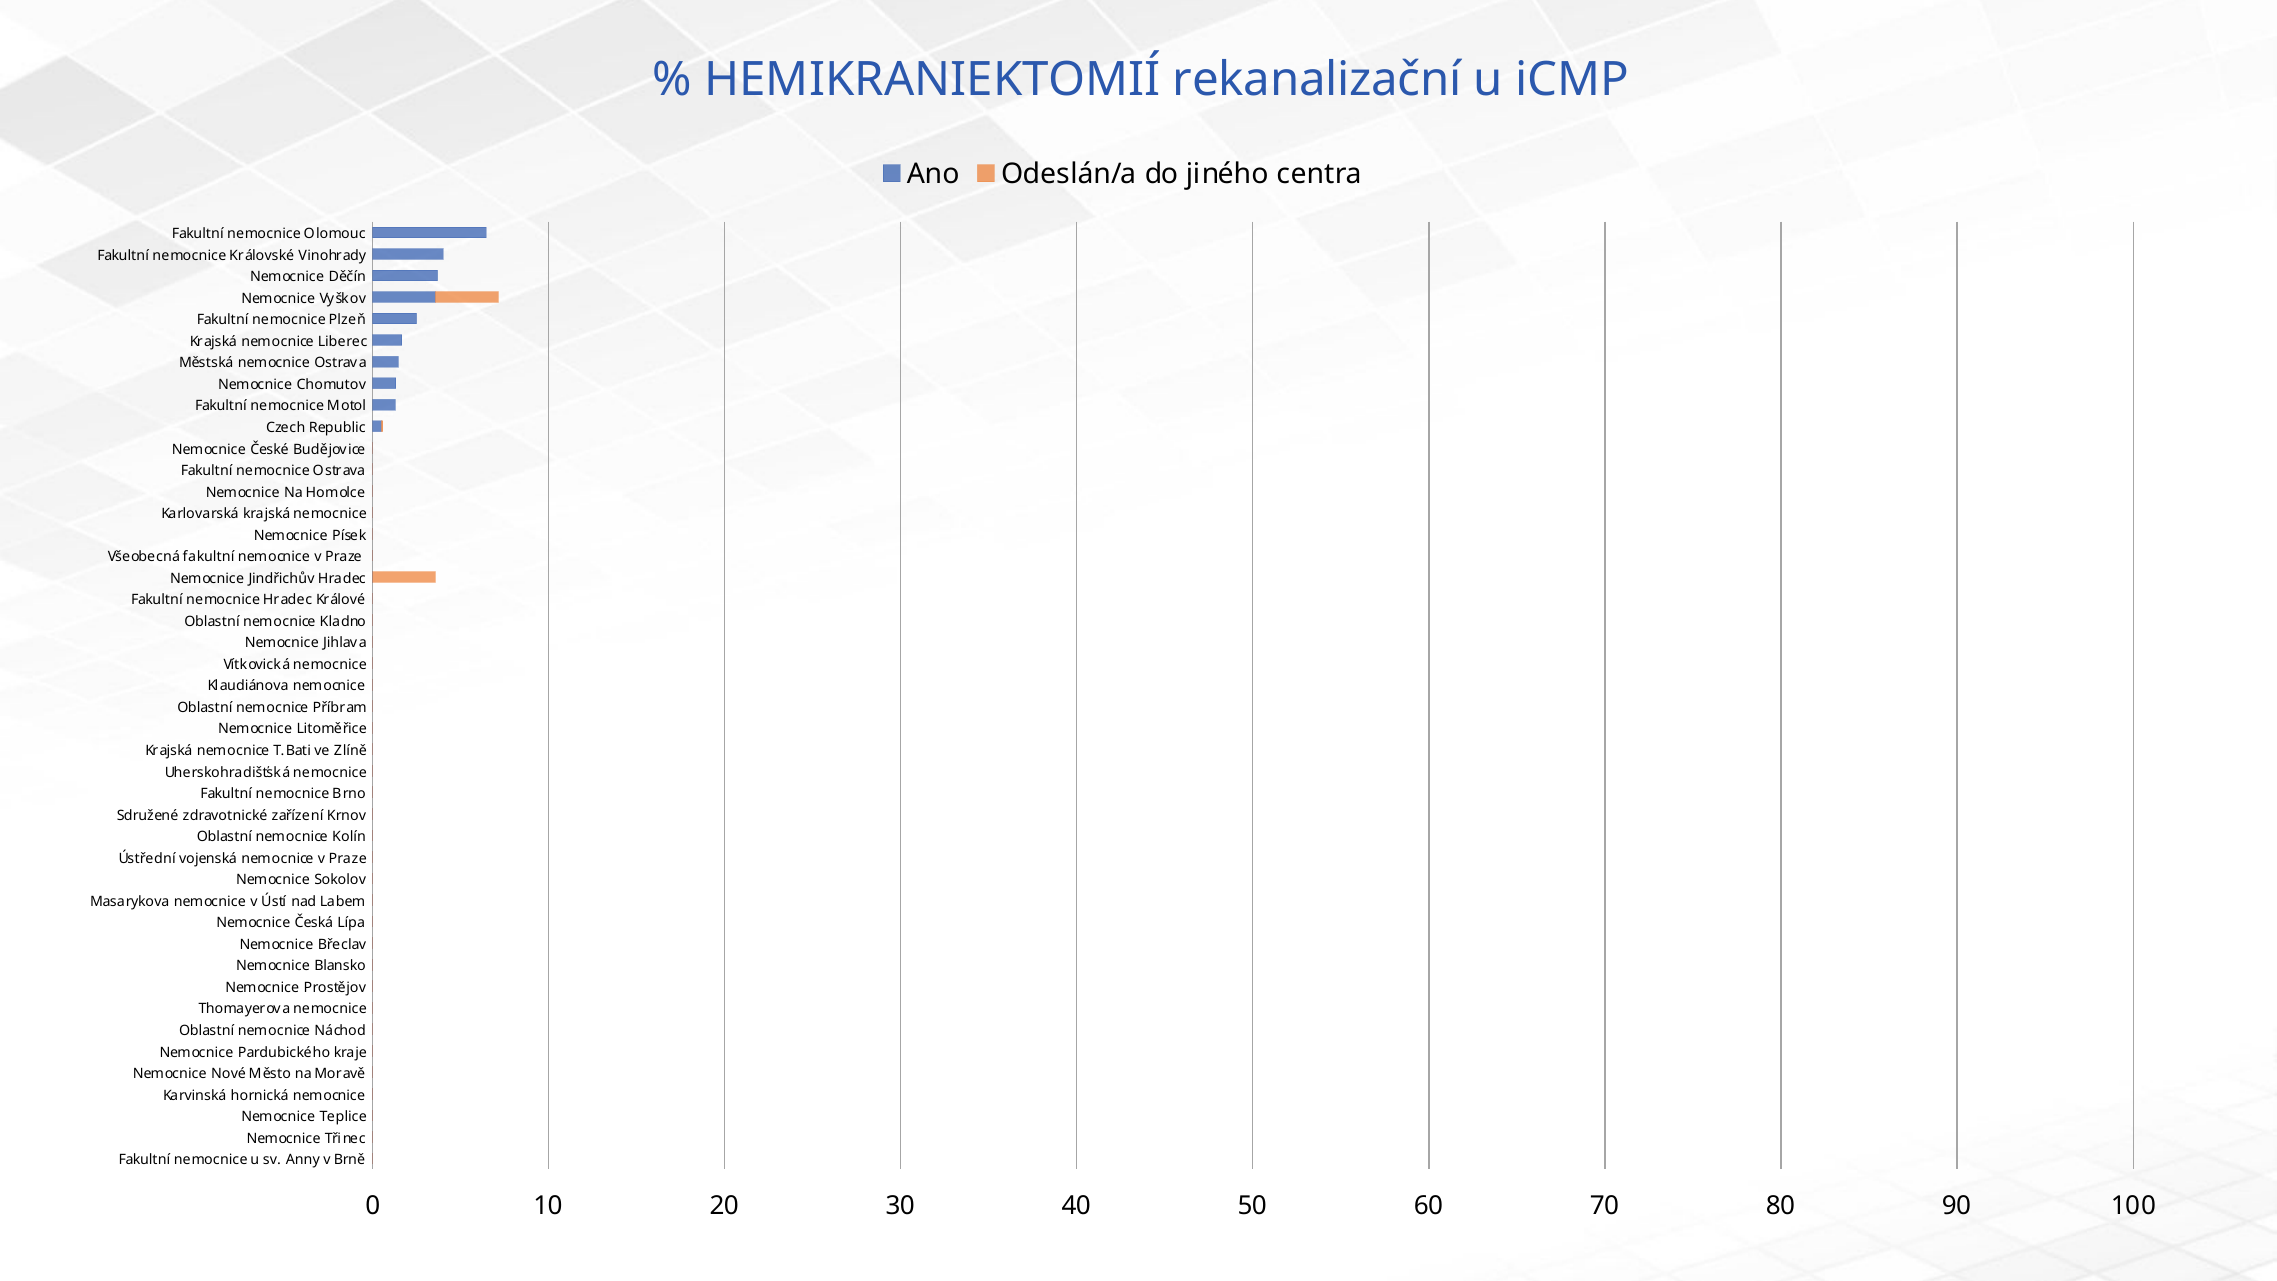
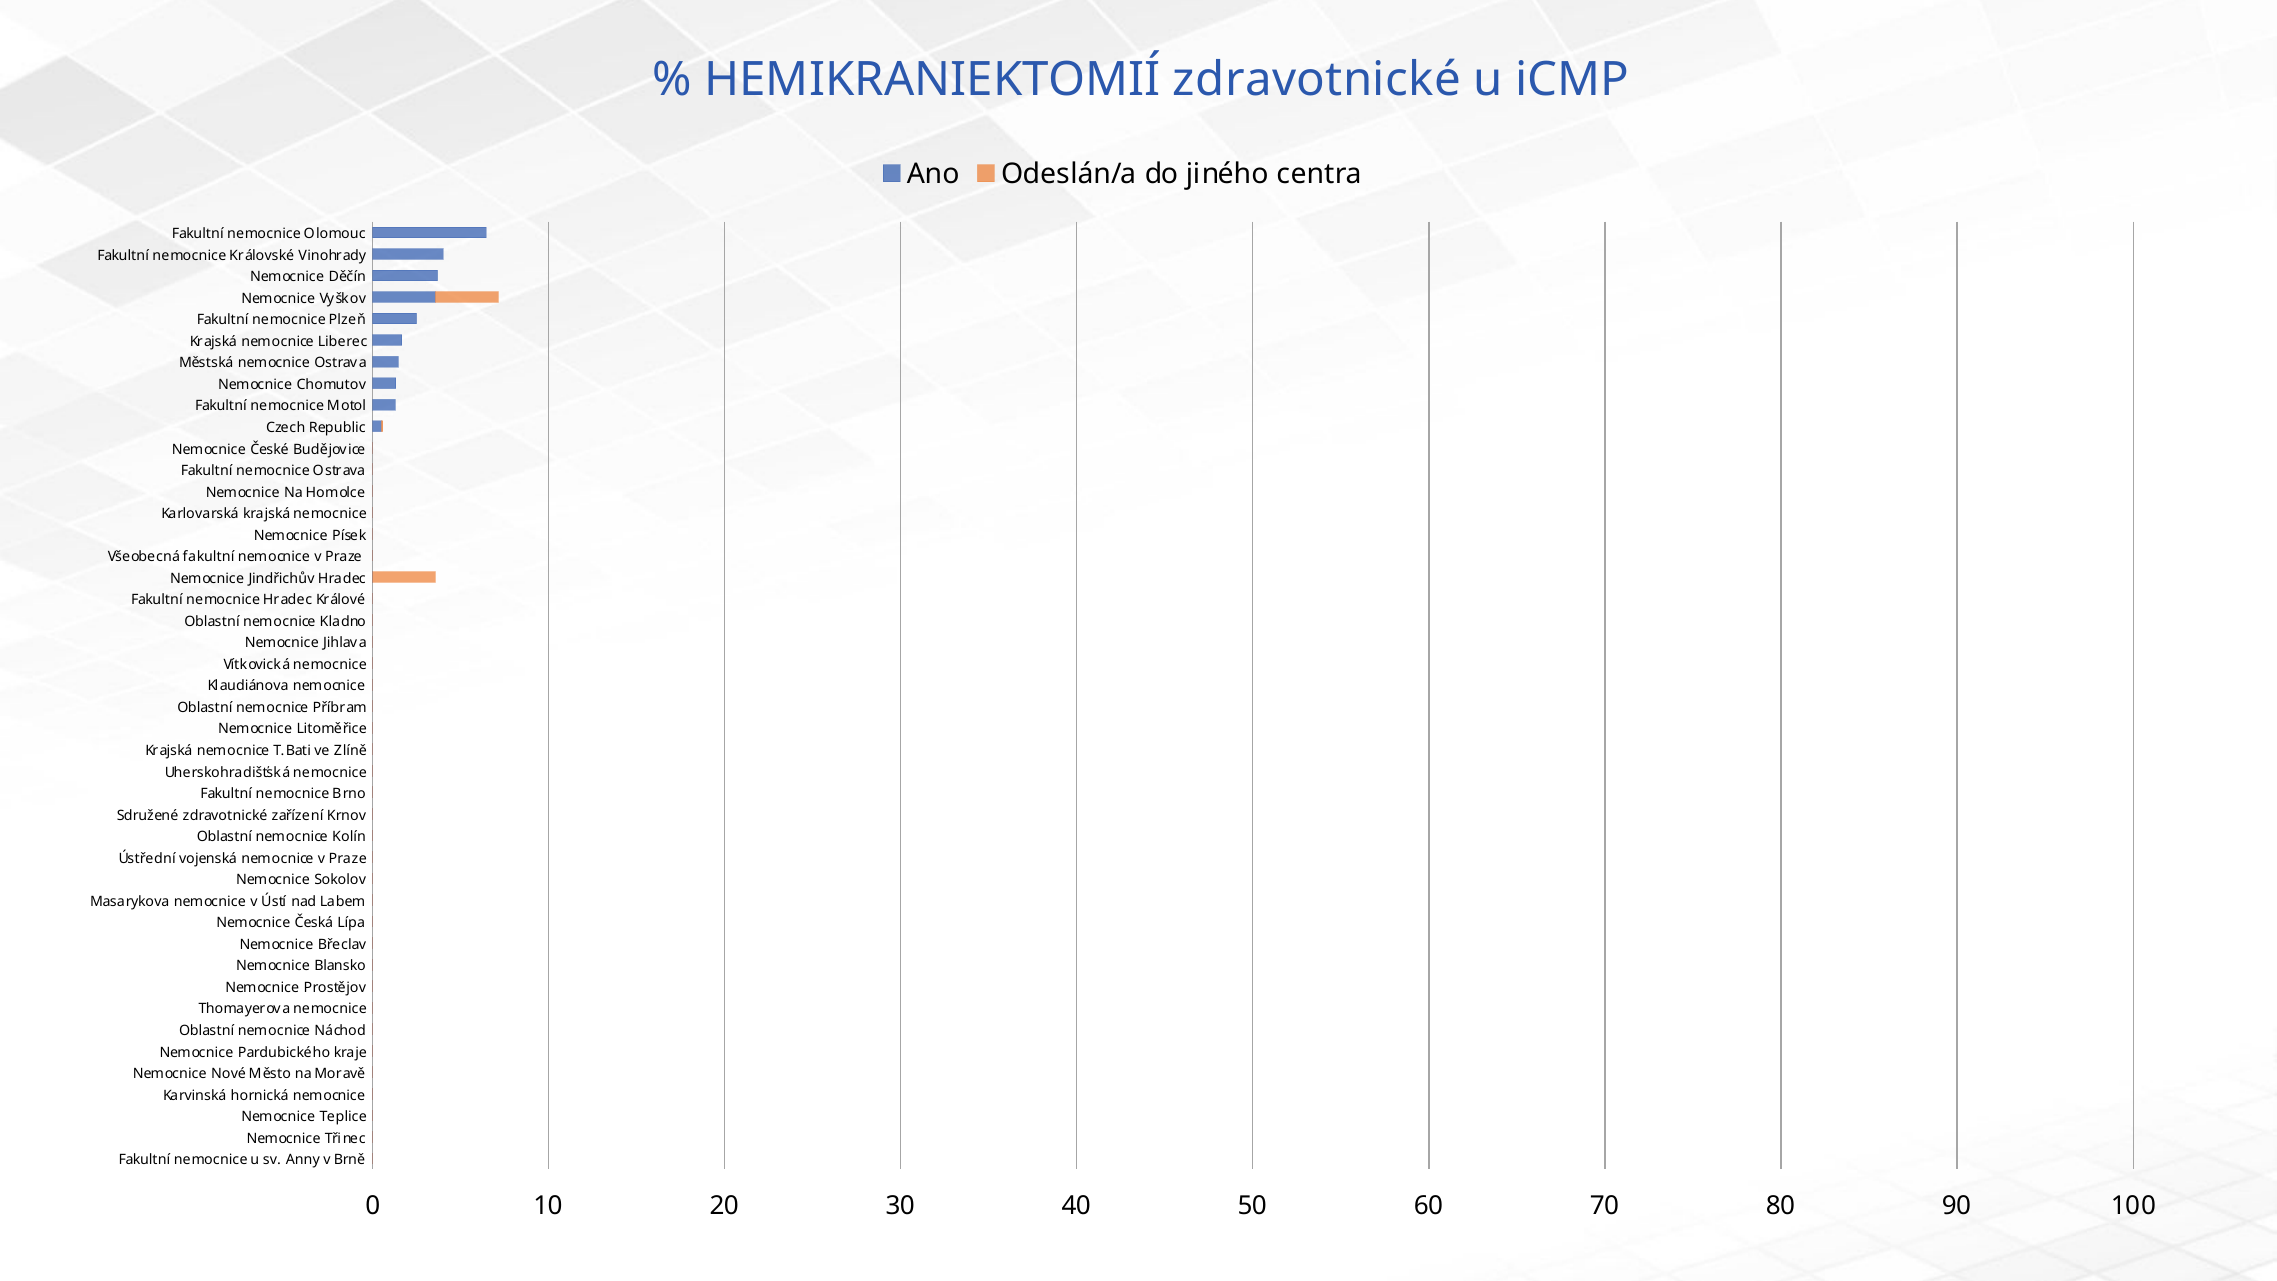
HEMIKRANIEKTOMIÍ rekanalizační: rekanalizační -> zdravotnické
